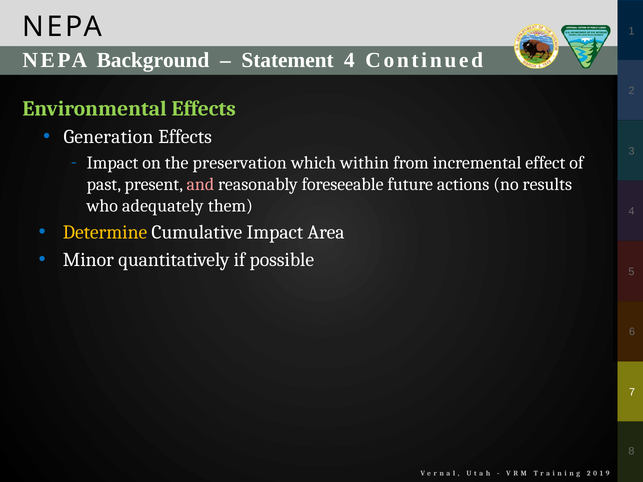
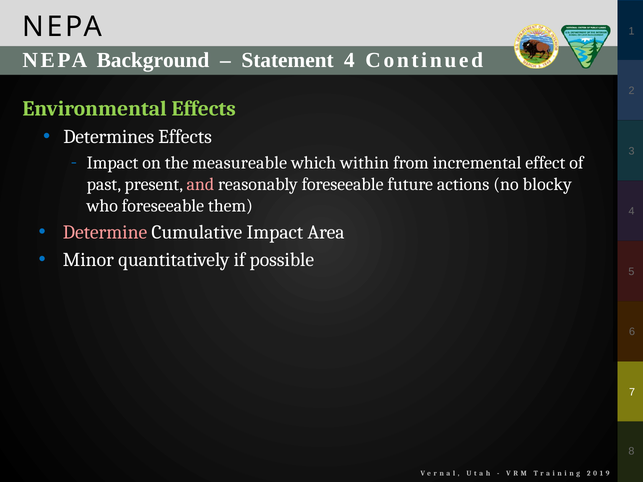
Generation: Generation -> Determines
preservation: preservation -> measureable
results: results -> blocky
who adequately: adequately -> foreseeable
Determine colour: yellow -> pink
